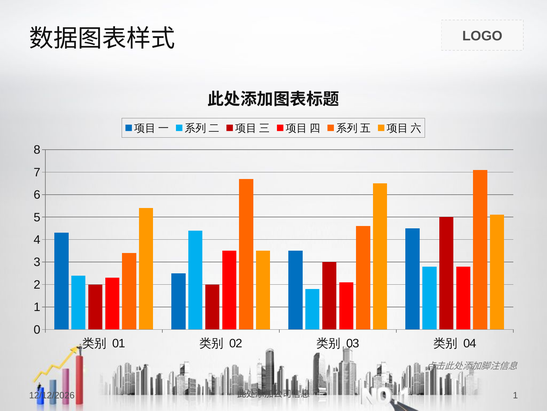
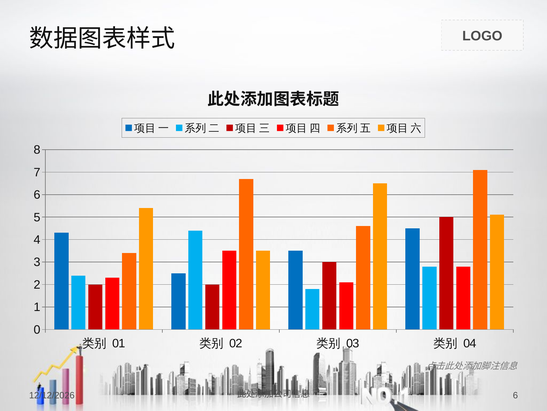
1 at (515, 395): 1 -> 6
